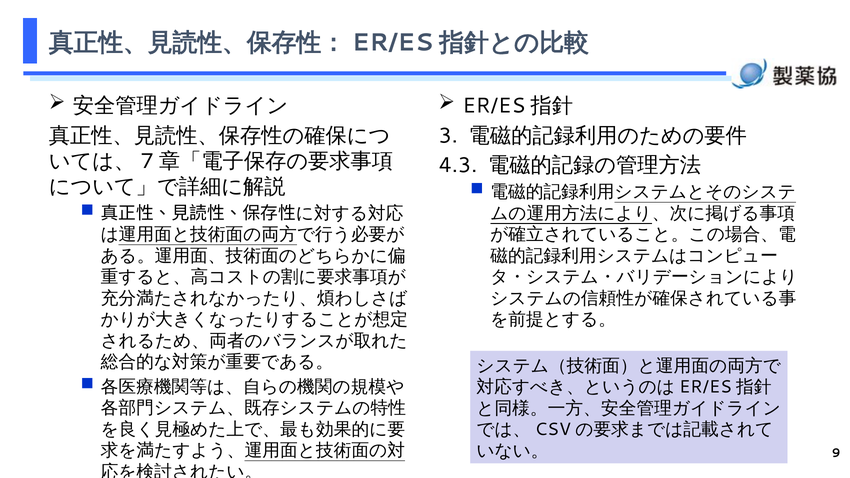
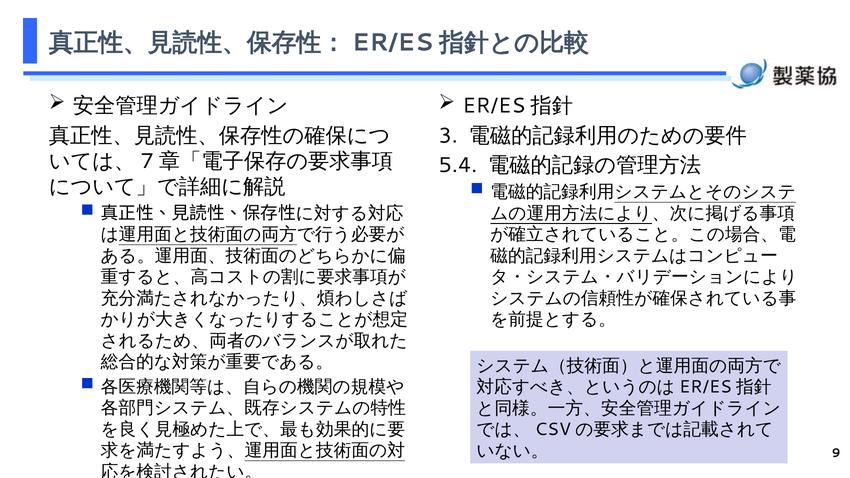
4.3: 4.3 -> 5.4
